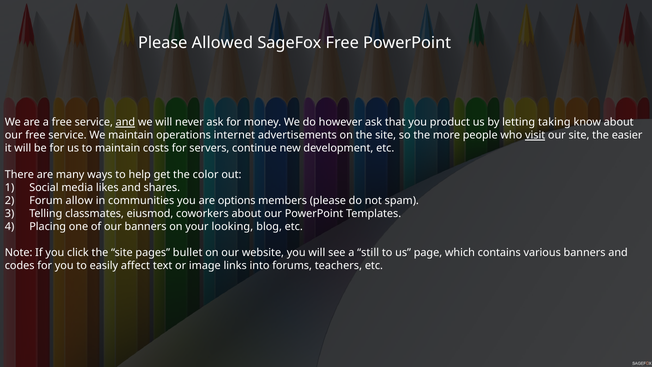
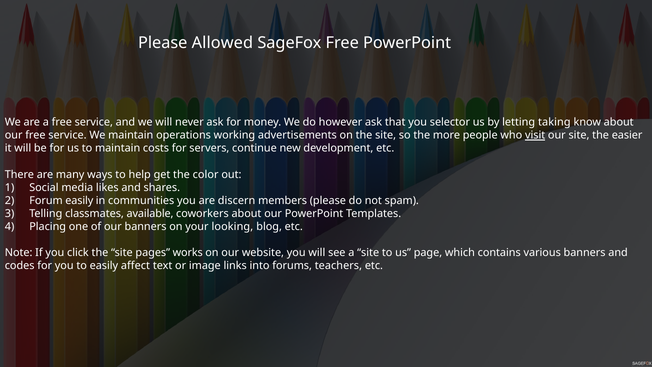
and at (125, 122) underline: present -> none
product: product -> selector
internet: internet -> working
Forum allow: allow -> easily
options: options -> discern
eiusmod: eiusmod -> available
bullet: bullet -> works
a still: still -> site
